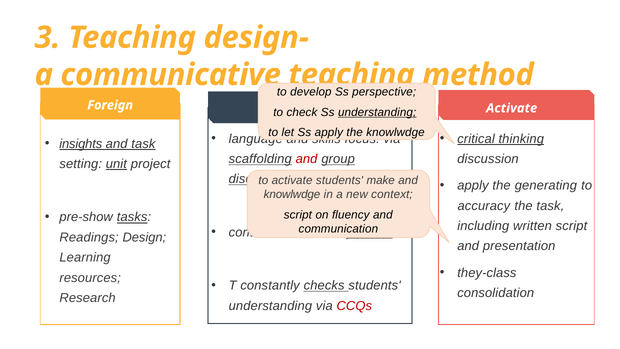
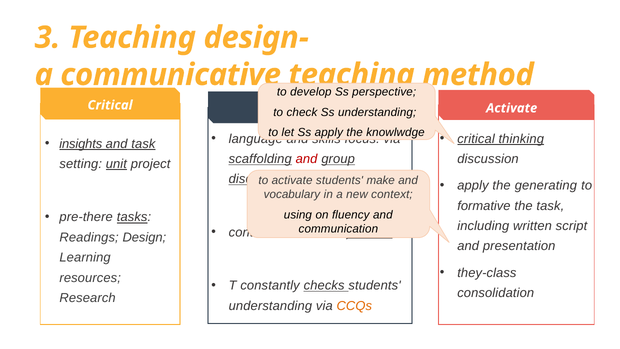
Foreign at (110, 105): Foreign -> Critical
understanding at (377, 112) underline: present -> none
knowlwdge at (292, 194): knowlwdge -> vocabulary
accuracy: accuracy -> formative
script at (298, 215): script -> using
pre-show: pre-show -> pre-there
CCQs colour: red -> orange
